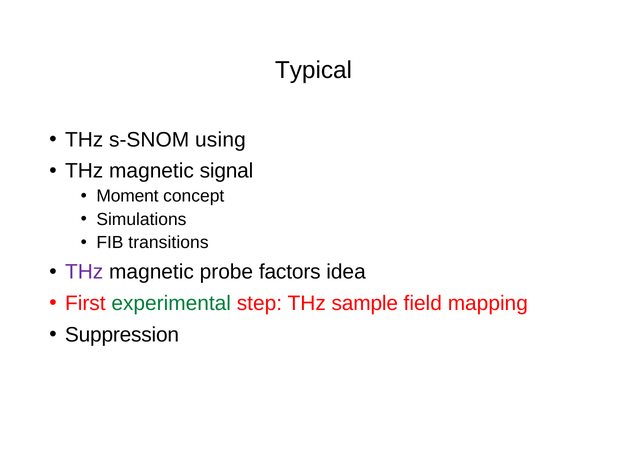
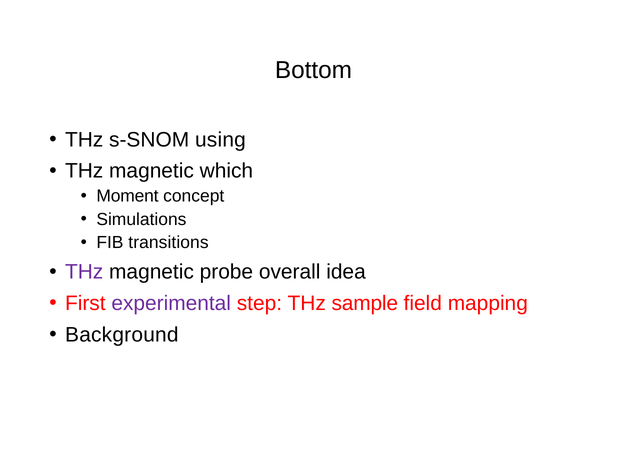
Typical: Typical -> Bottom
signal: signal -> which
factors: factors -> overall
experimental colour: green -> purple
Suppression: Suppression -> Background
